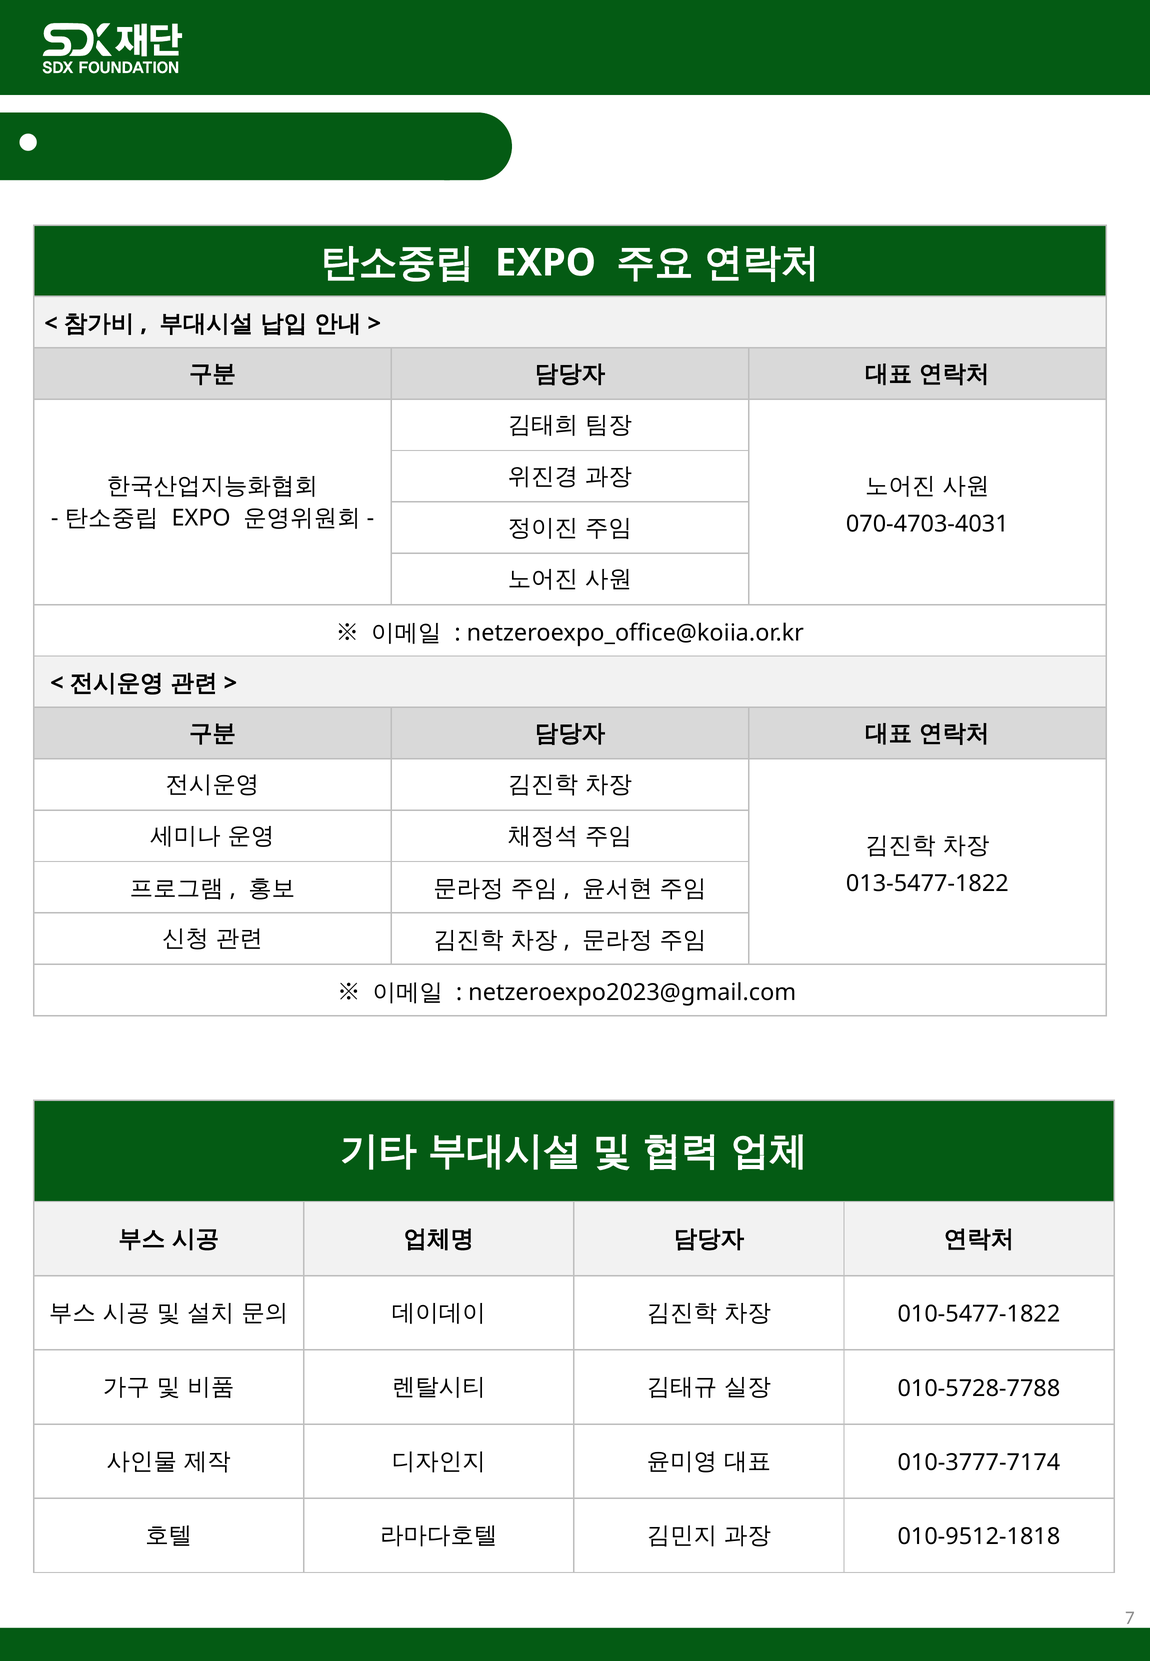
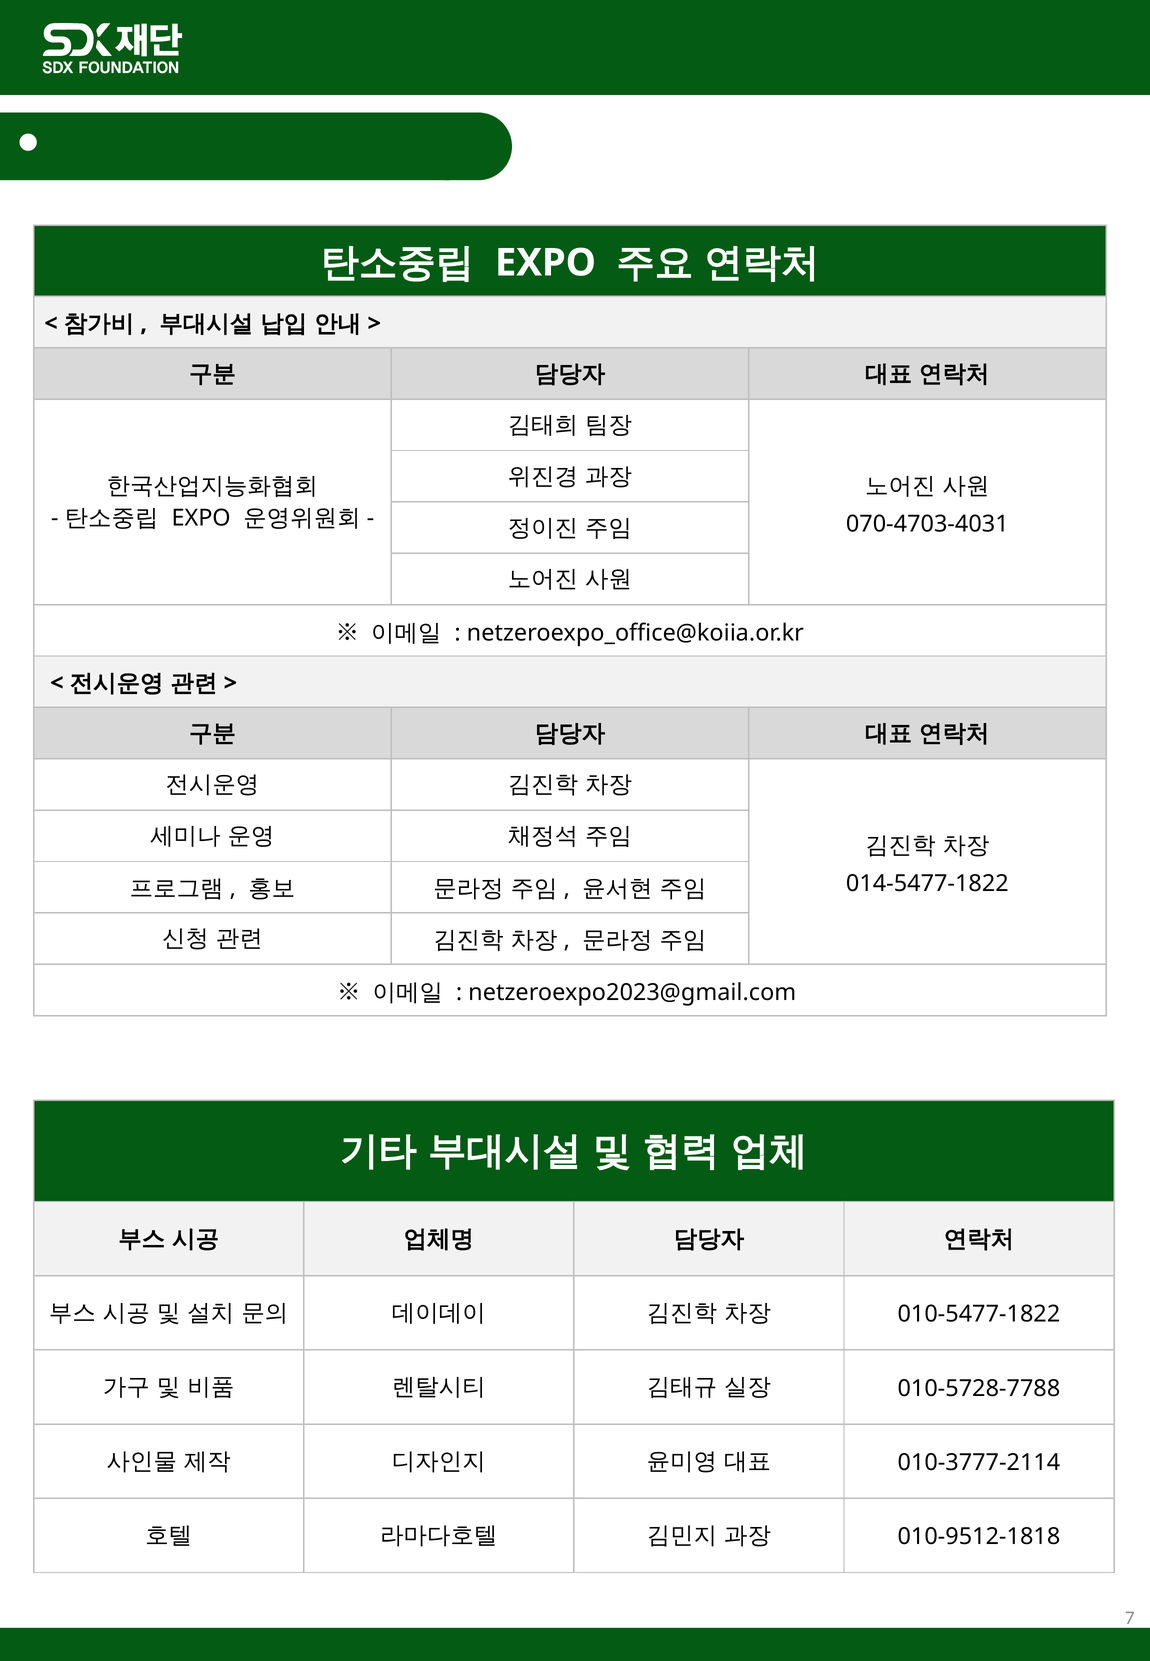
013-5477-1822: 013-5477-1822 -> 014-5477-1822
010-3777-7174: 010-3777-7174 -> 010-3777-2114
